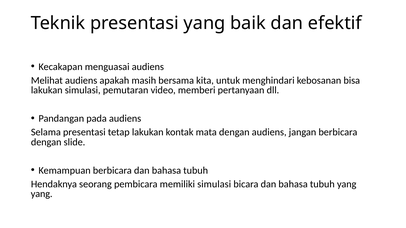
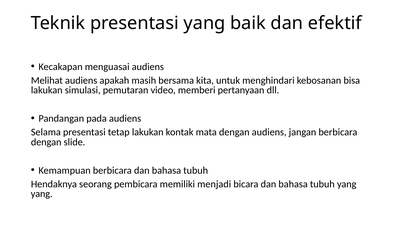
memiliki simulasi: simulasi -> menjadi
